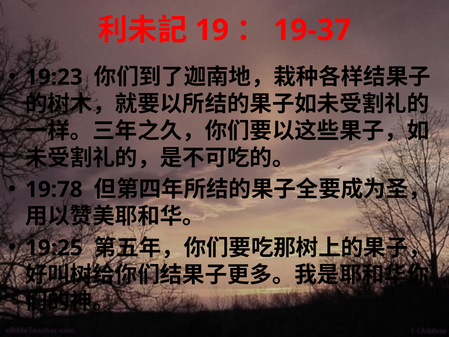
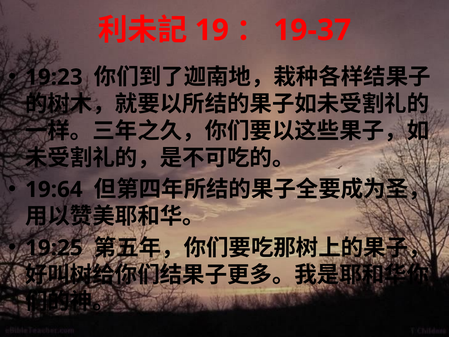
19:78: 19:78 -> 19:64
